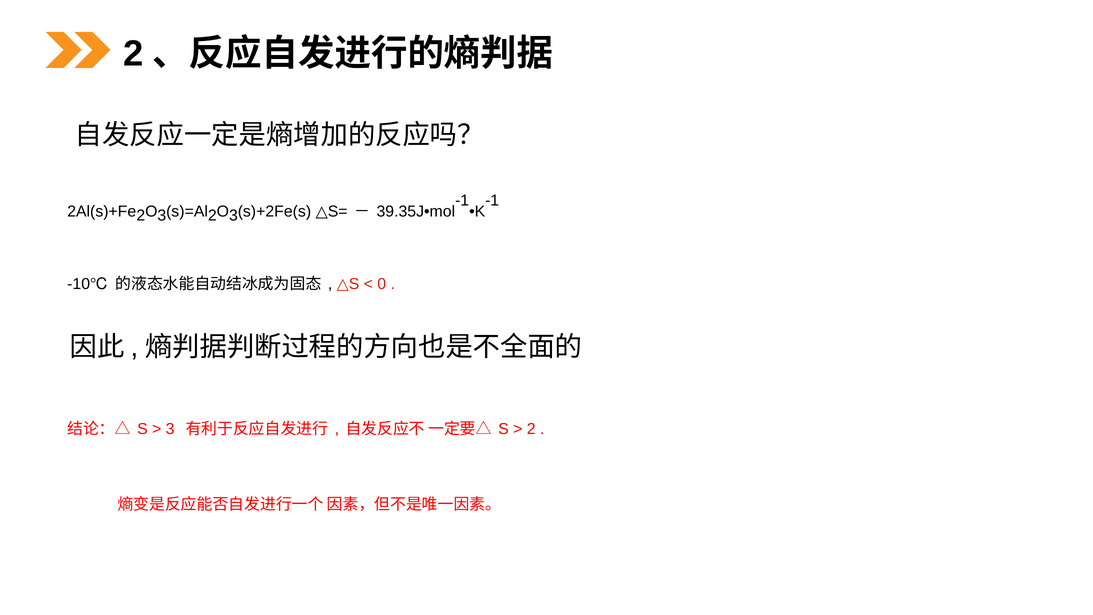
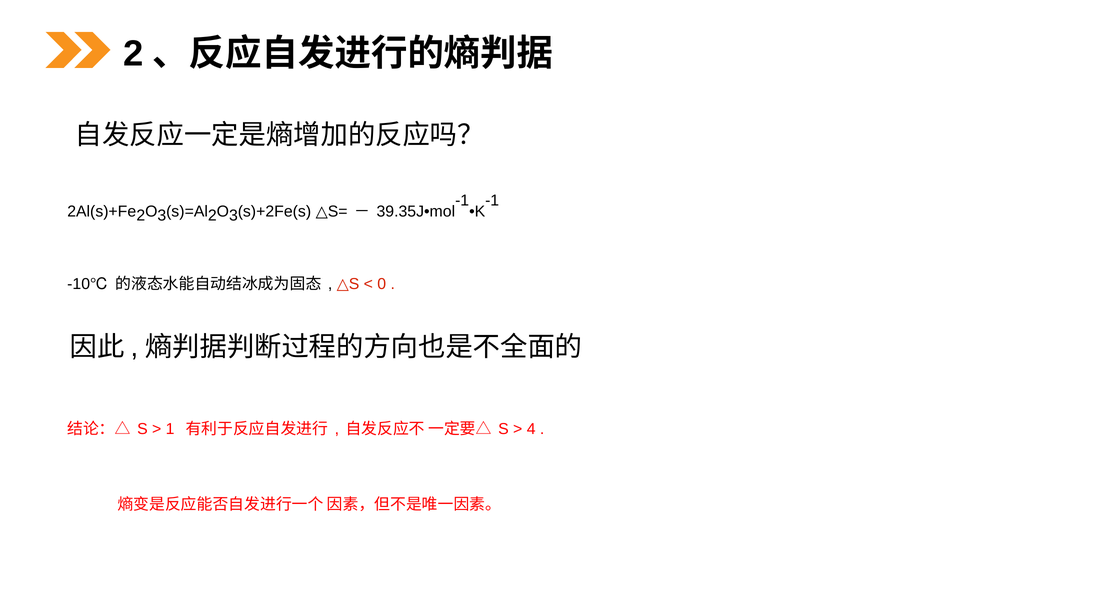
3 at (170, 429): 3 -> 1
2 at (531, 429): 2 -> 4
